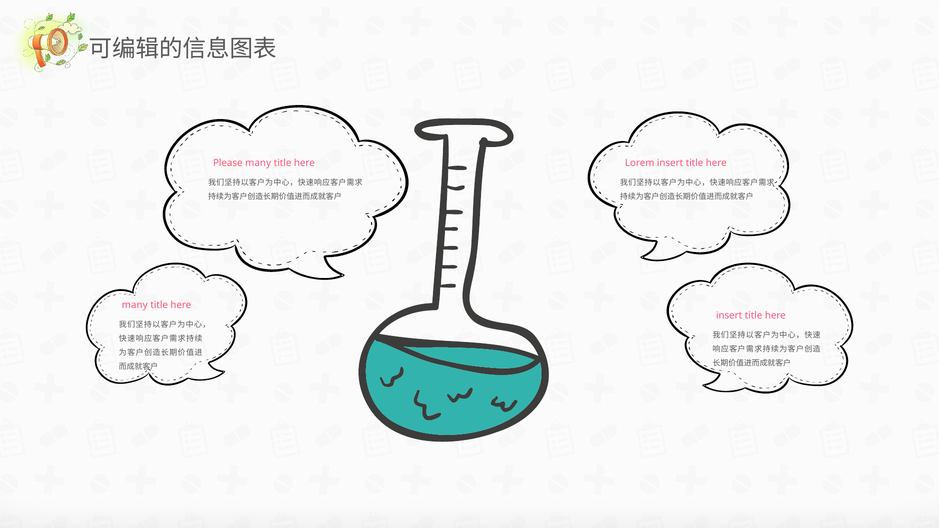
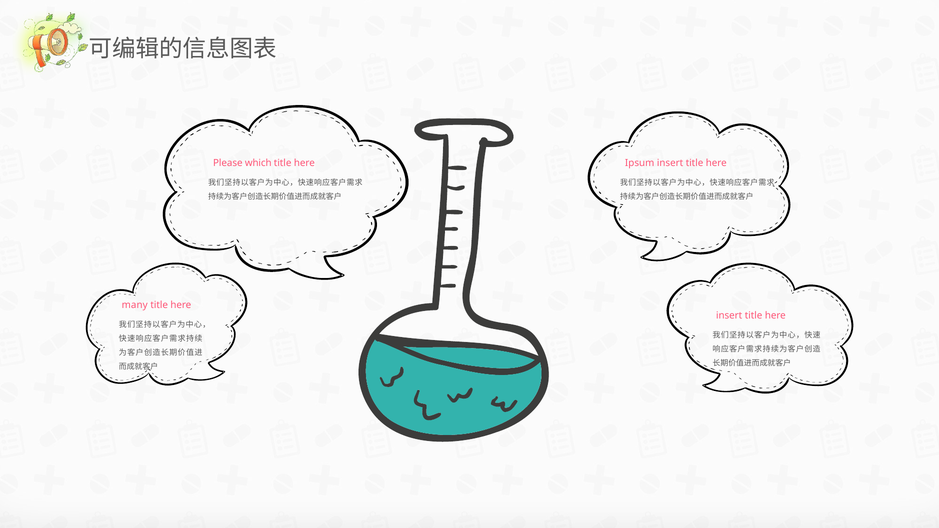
Please many: many -> which
Lorem: Lorem -> Ipsum
